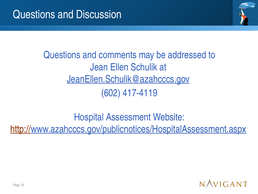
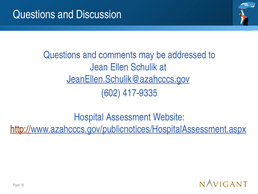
417-4119: 417-4119 -> 417-9335
